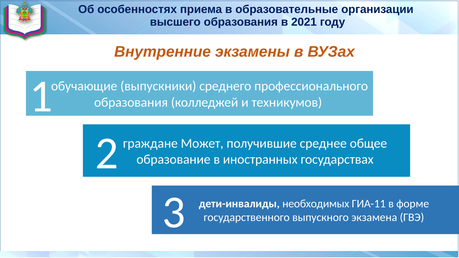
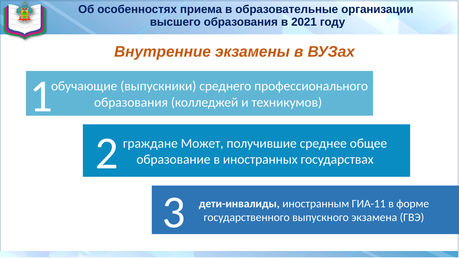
необходимых: необходимых -> иностранным
